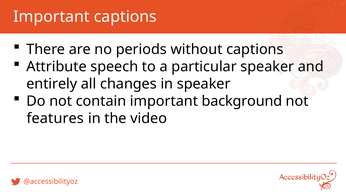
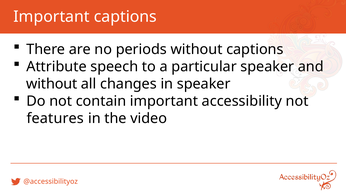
entirely at (52, 84): entirely -> without
background: background -> accessibility
